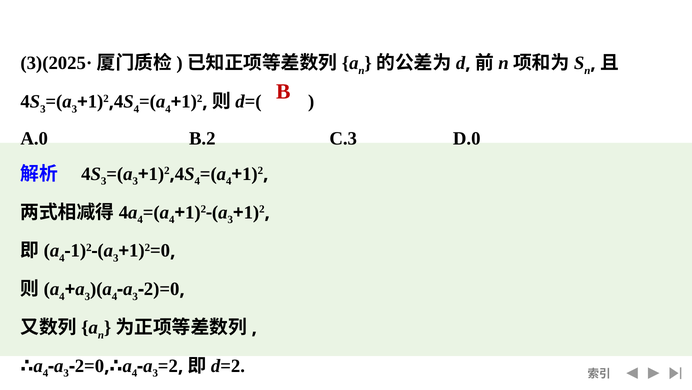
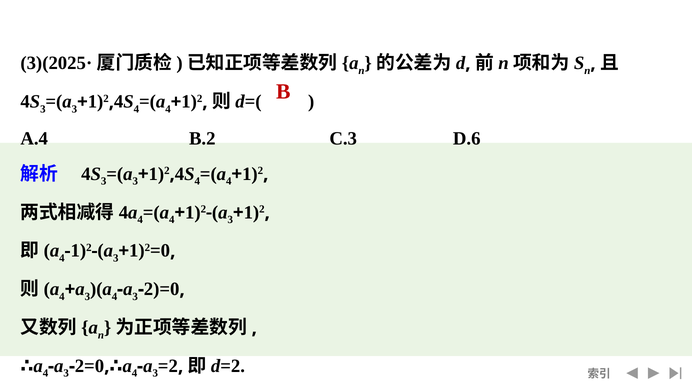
A.0: A.0 -> A.4
D.0: D.0 -> D.6
